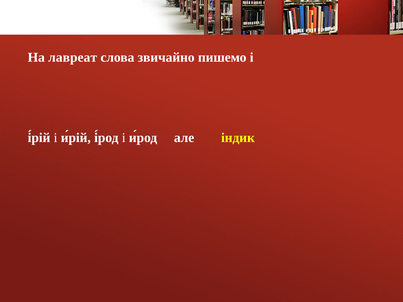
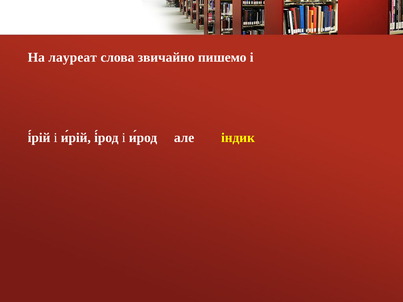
лавреат: лавреат -> лауреат
